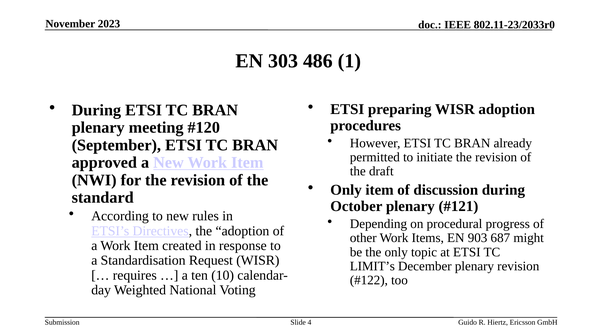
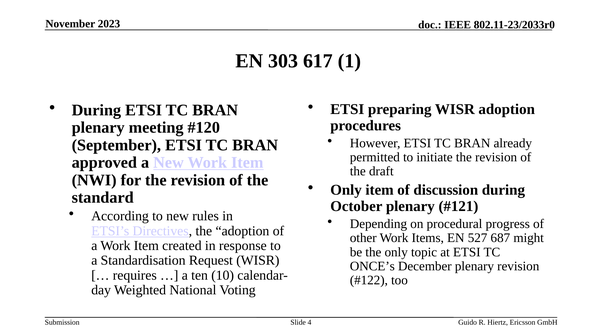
486: 486 -> 617
903: 903 -> 527
LIMIT’s: LIMIT’s -> ONCE’s
